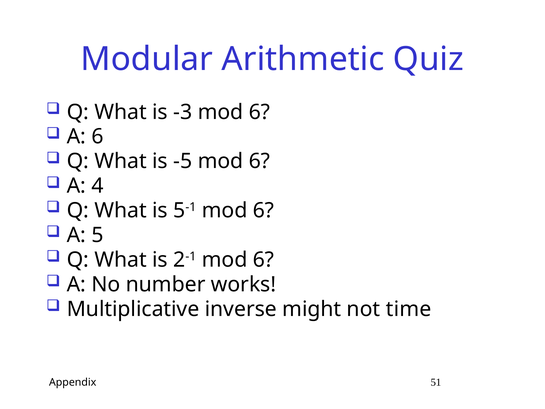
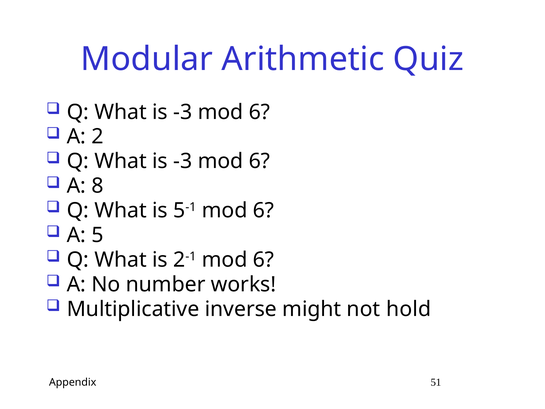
A 6: 6 -> 2
-5 at (183, 161): -5 -> -3
4: 4 -> 8
time: time -> hold
